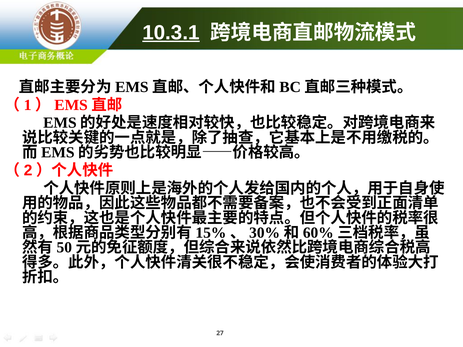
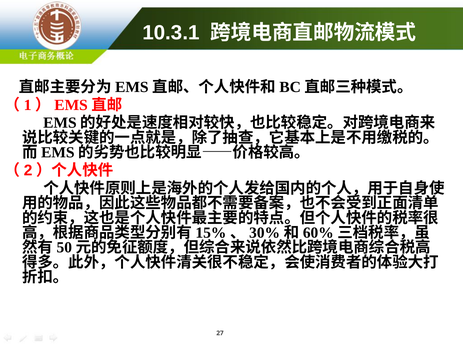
10.3.1 underline: present -> none
